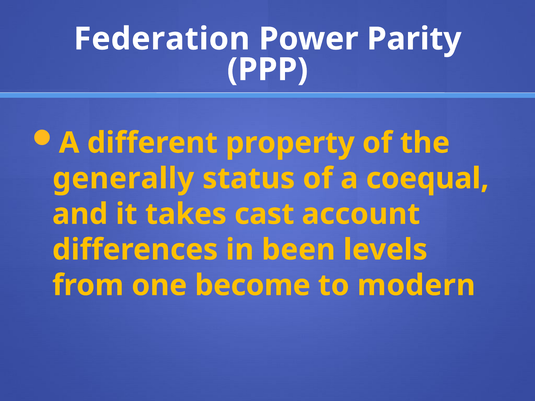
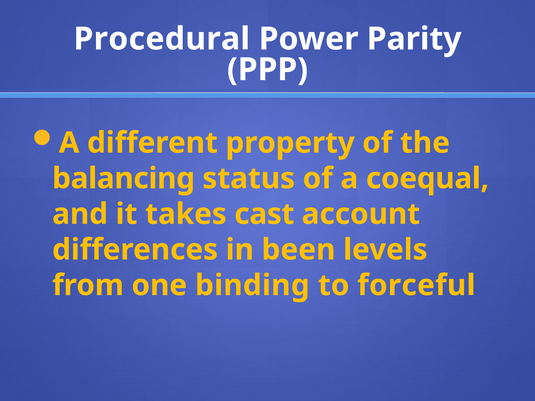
Federation: Federation -> Procedural
generally: generally -> balancing
become: become -> binding
modern: modern -> forceful
